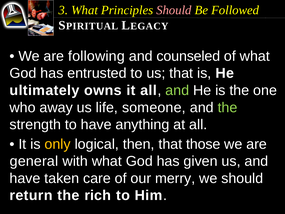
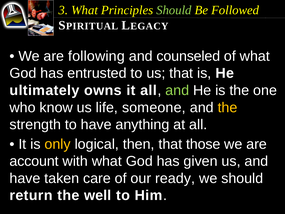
Should at (174, 10) colour: pink -> light green
away: away -> know
the at (228, 107) colour: light green -> yellow
general: general -> account
merry: merry -> ready
rich: rich -> well
